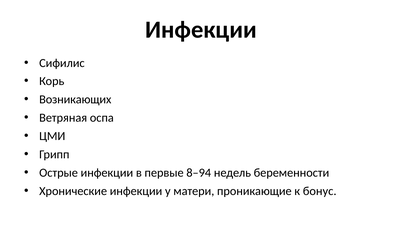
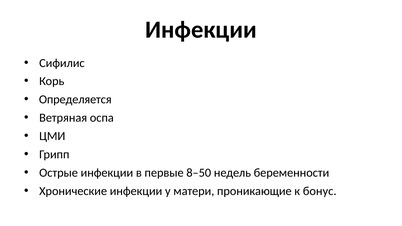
Возникающих: Возникающих -> Определяется
8–94: 8–94 -> 8–50
